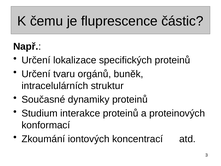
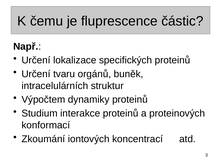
Současné: Současné -> Výpočtem
